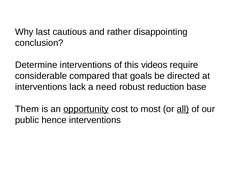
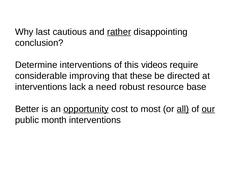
rather underline: none -> present
compared: compared -> improving
goals: goals -> these
reduction: reduction -> resource
Them: Them -> Better
our underline: none -> present
hence: hence -> month
